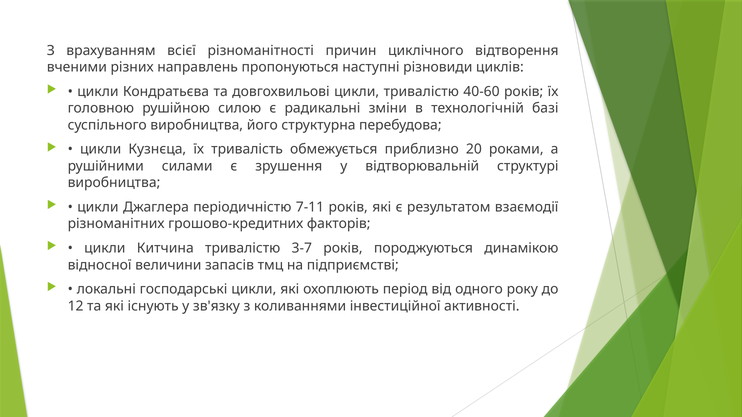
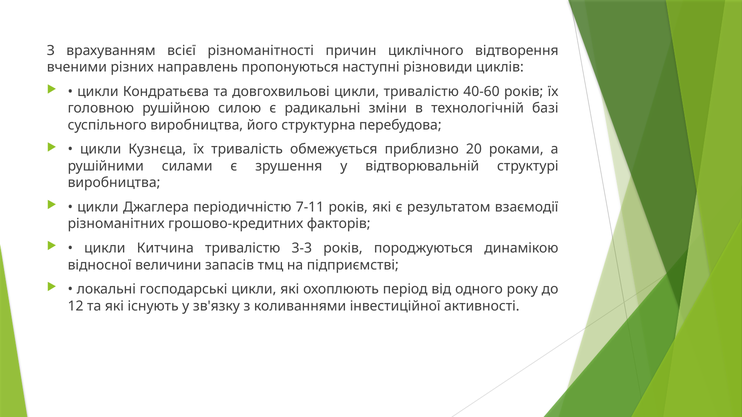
3-7: 3-7 -> 3-3
